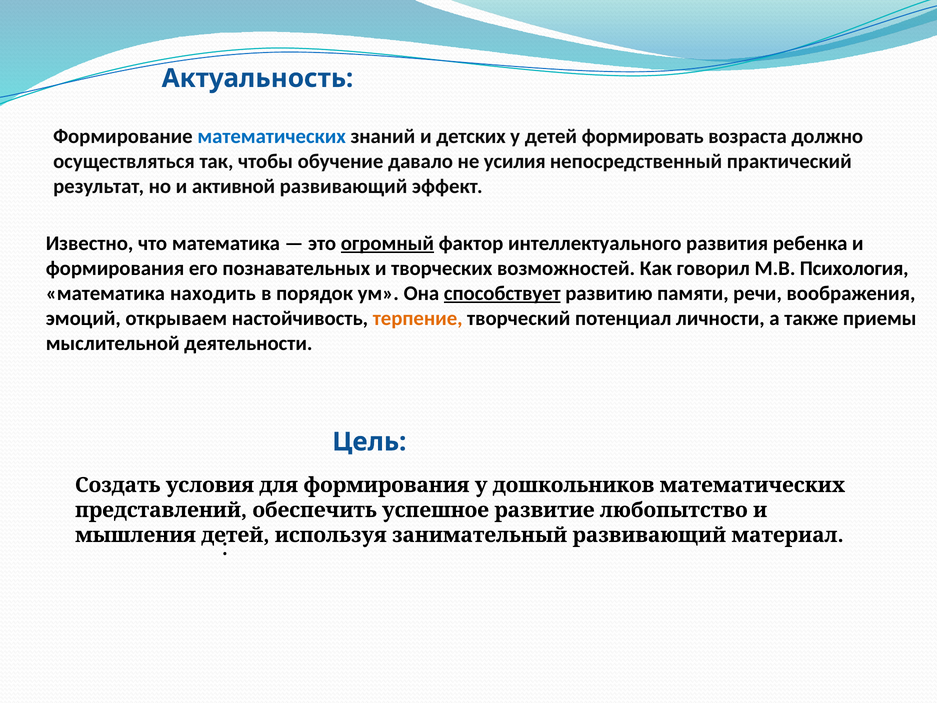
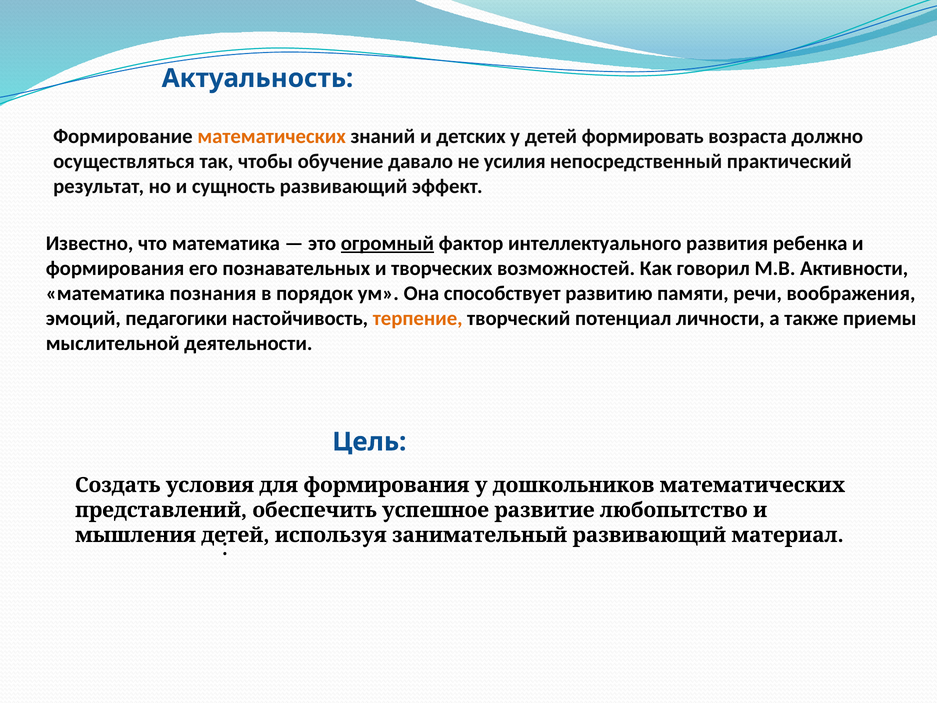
математических at (272, 136) colour: blue -> orange
активной: активной -> сущность
Психология: Психология -> Активности
находить: находить -> познания
способствует underline: present -> none
открываем: открываем -> педагогики
